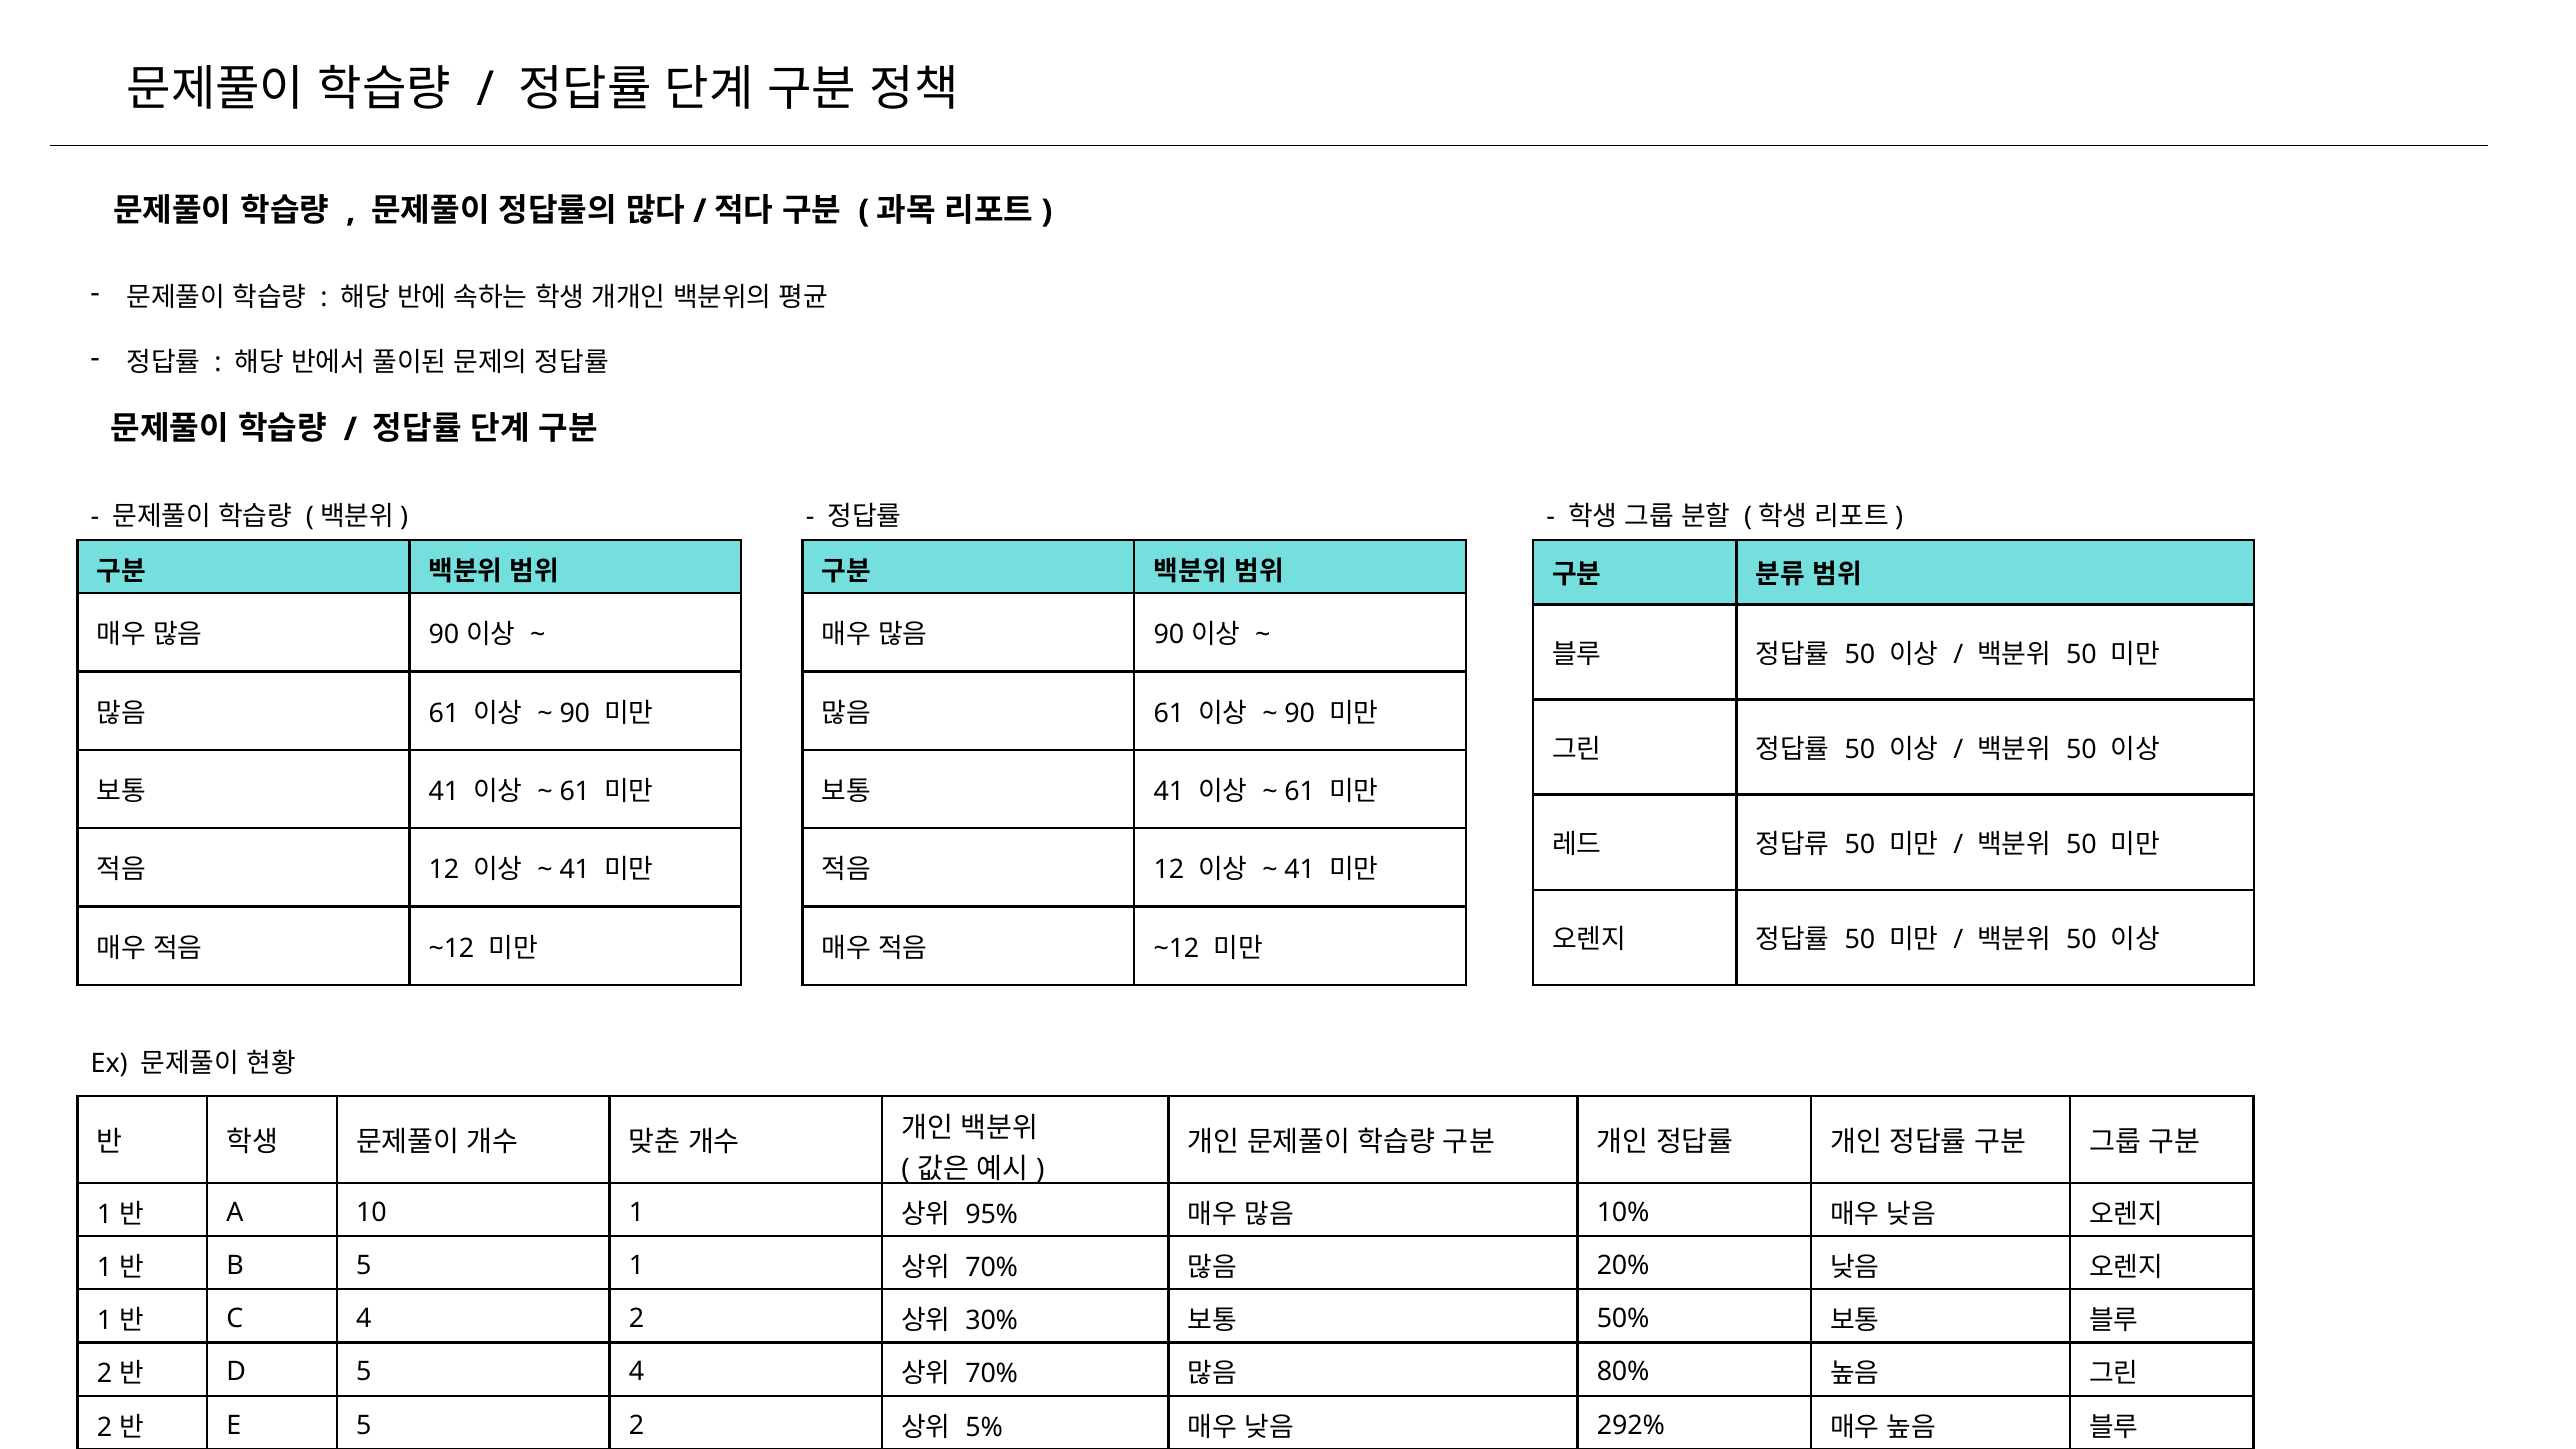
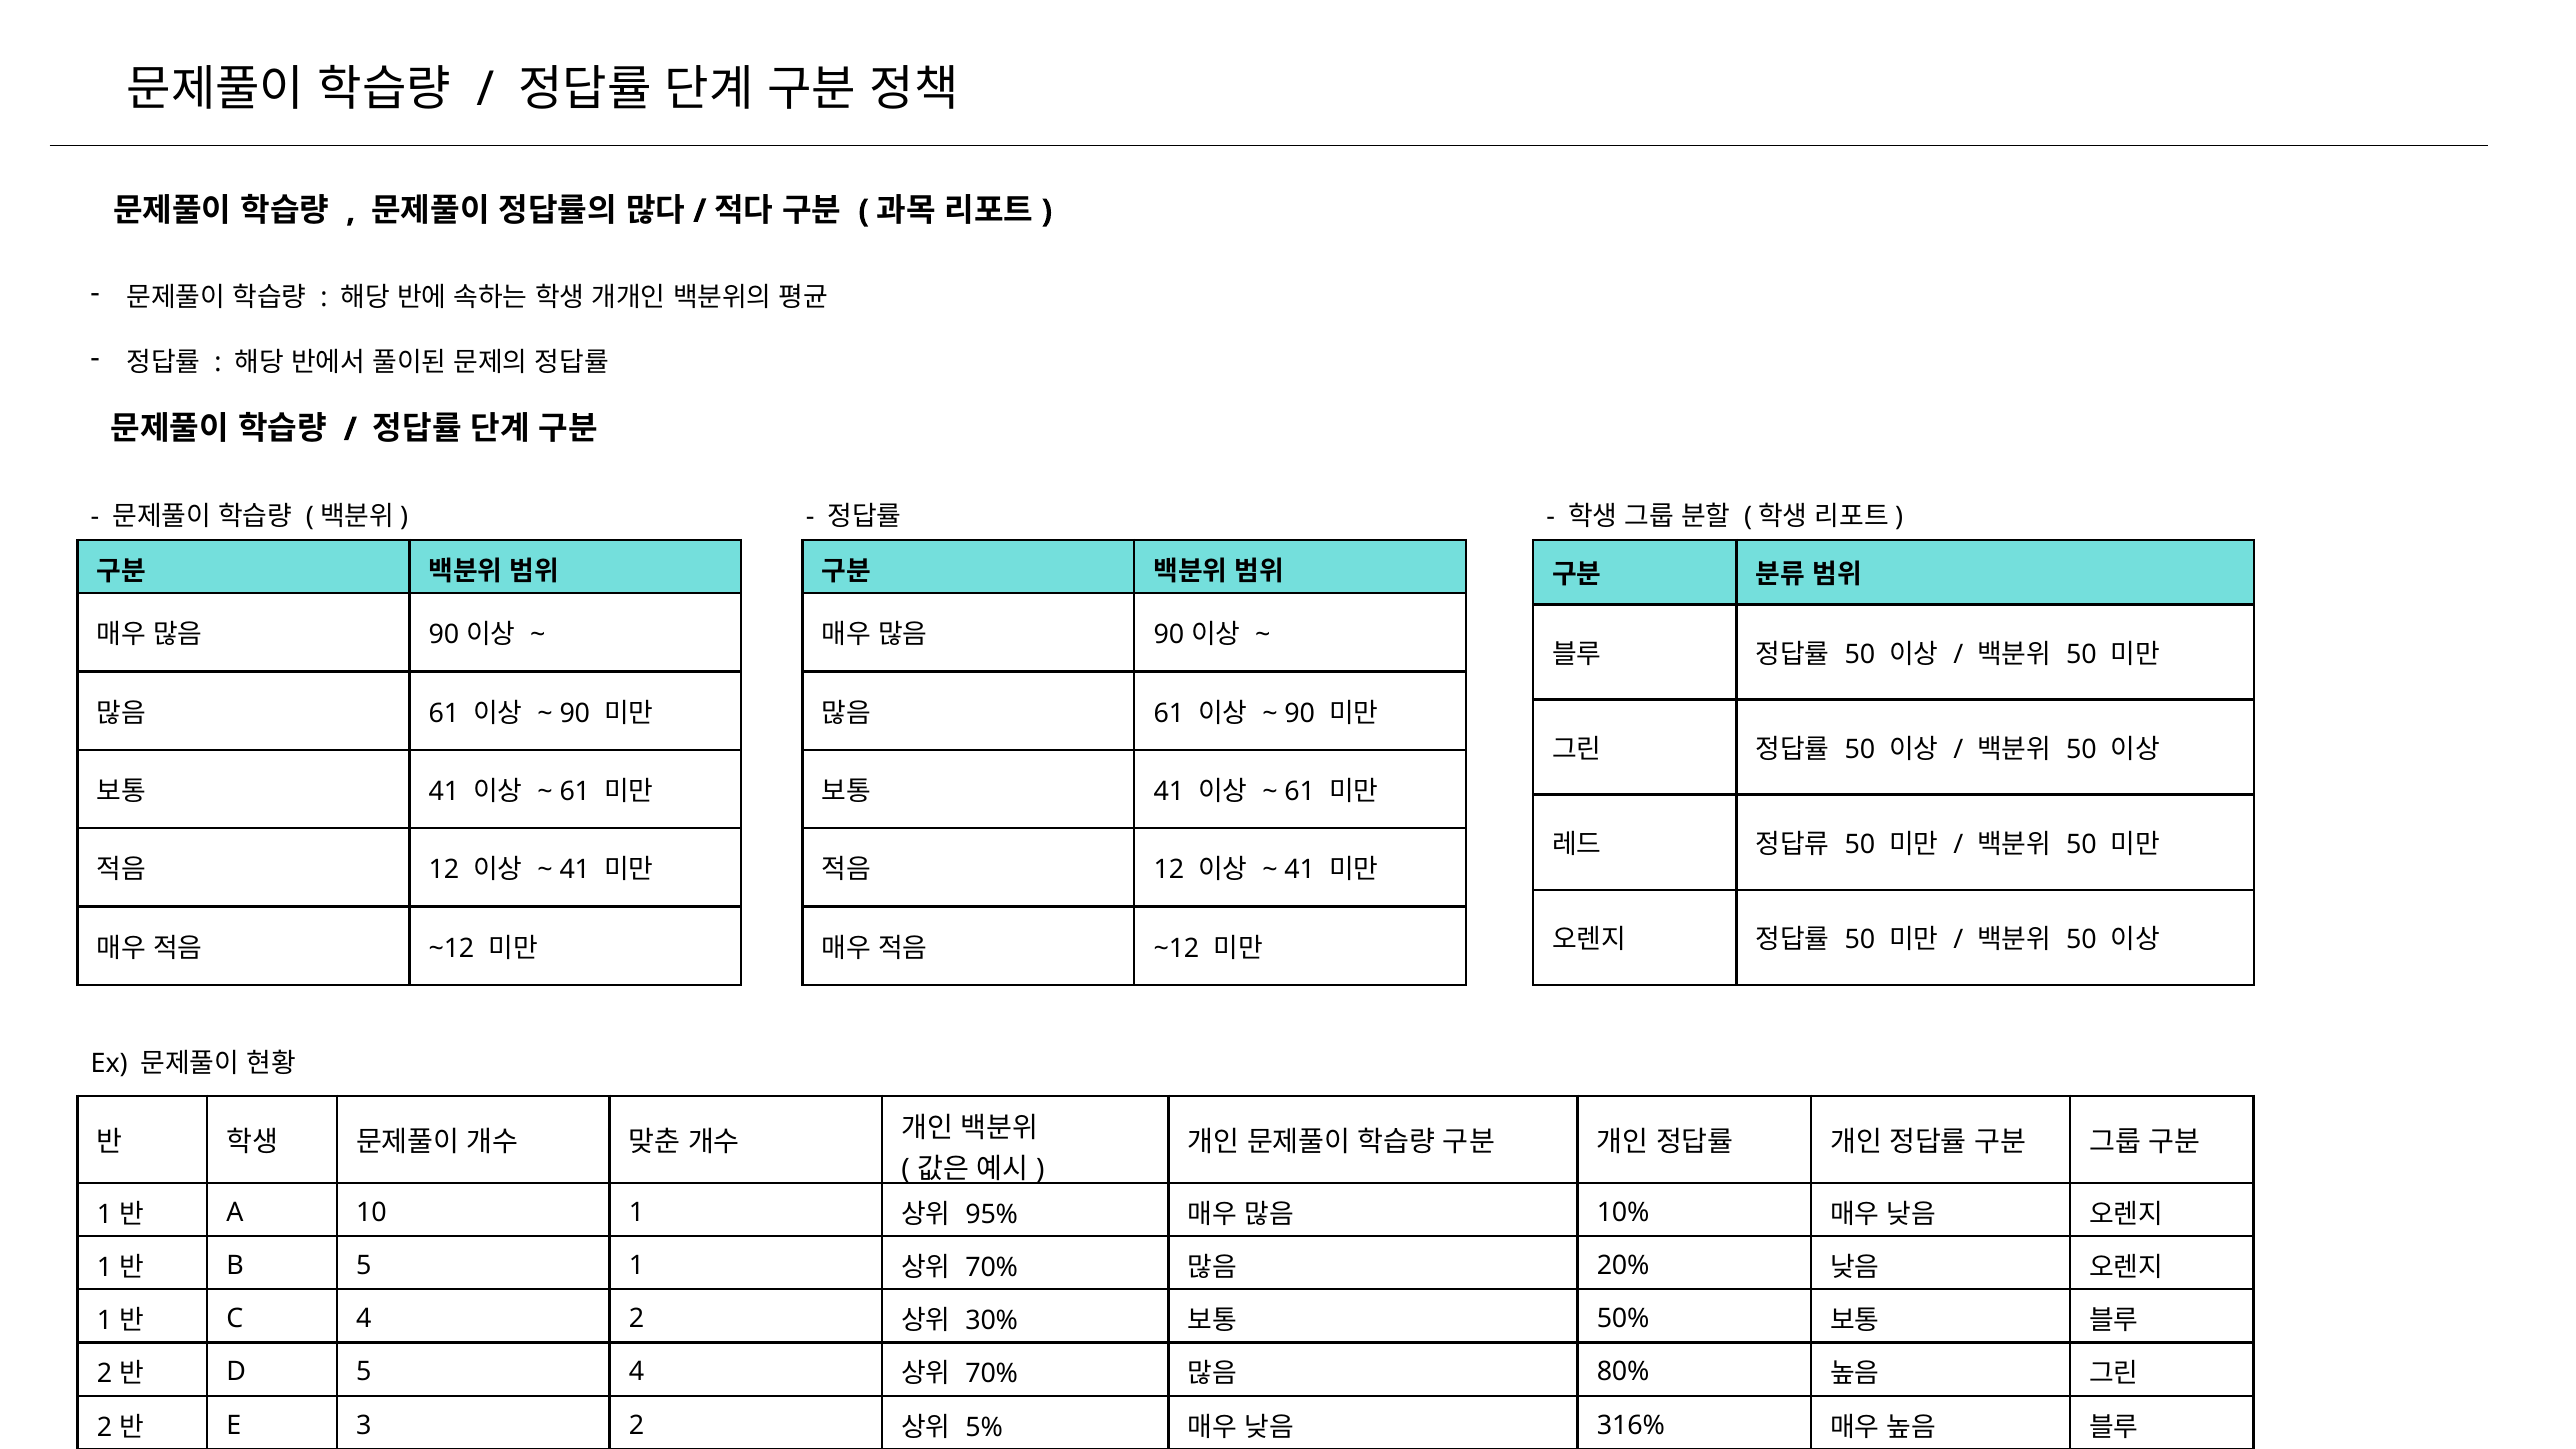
E 5: 5 -> 3
292%: 292% -> 316%
